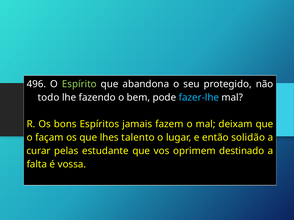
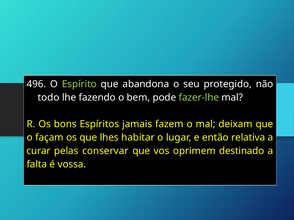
fazer-lhe colour: light blue -> light green
talento: talento -> habitar
solidão: solidão -> relativa
estudante: estudante -> conservar
